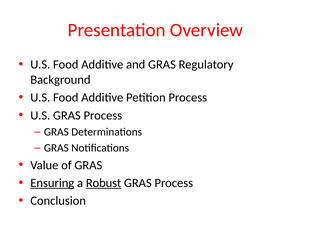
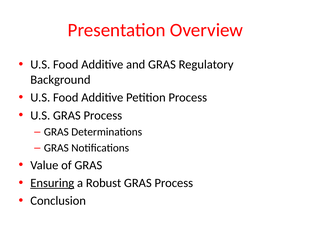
Robust underline: present -> none
